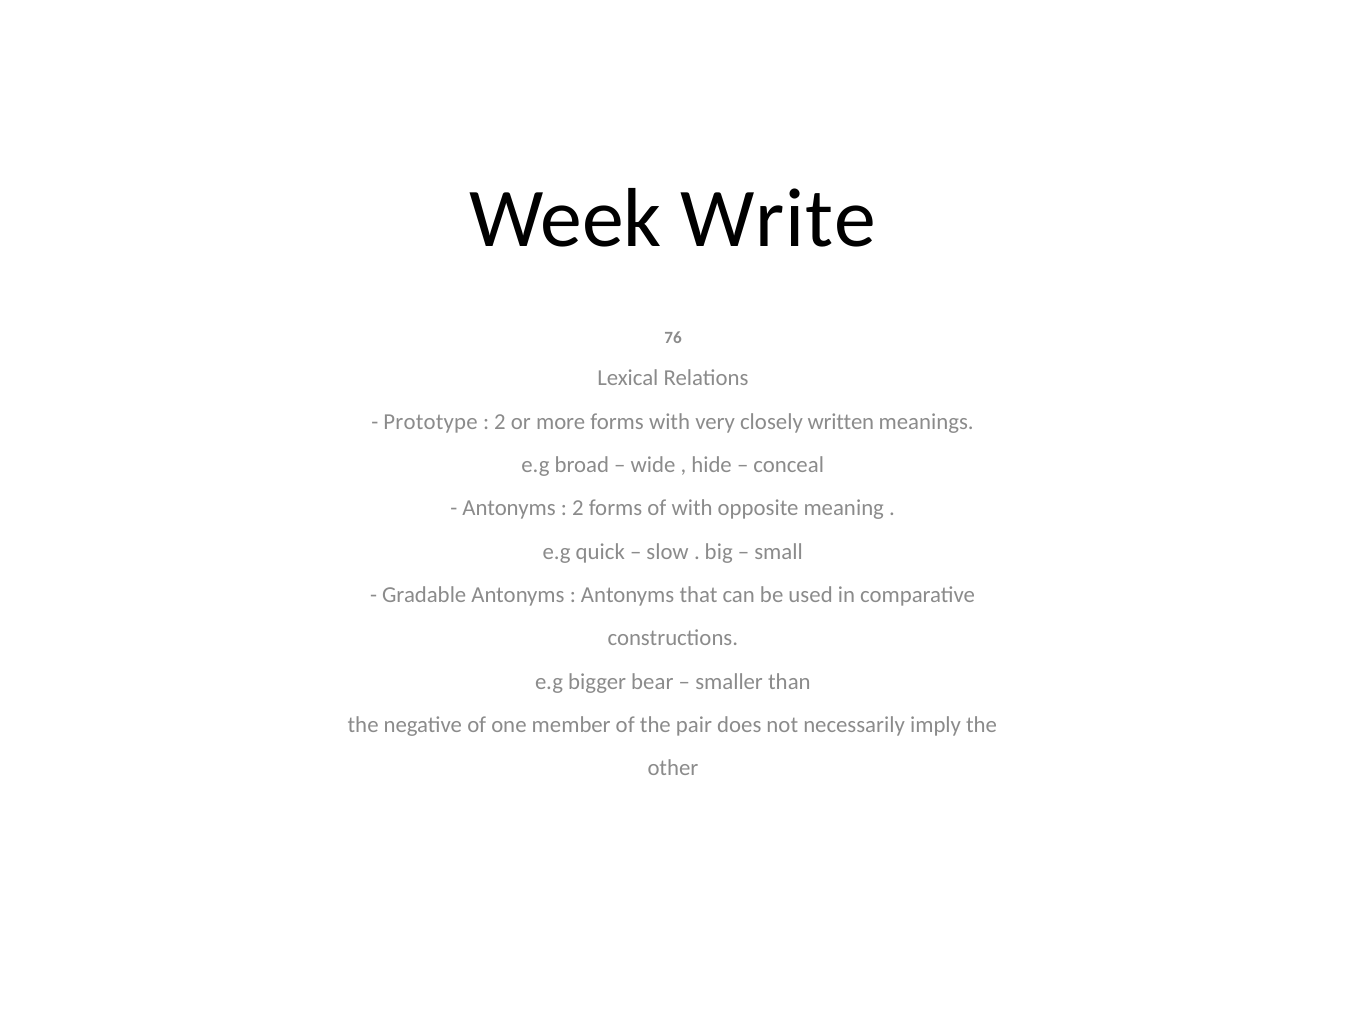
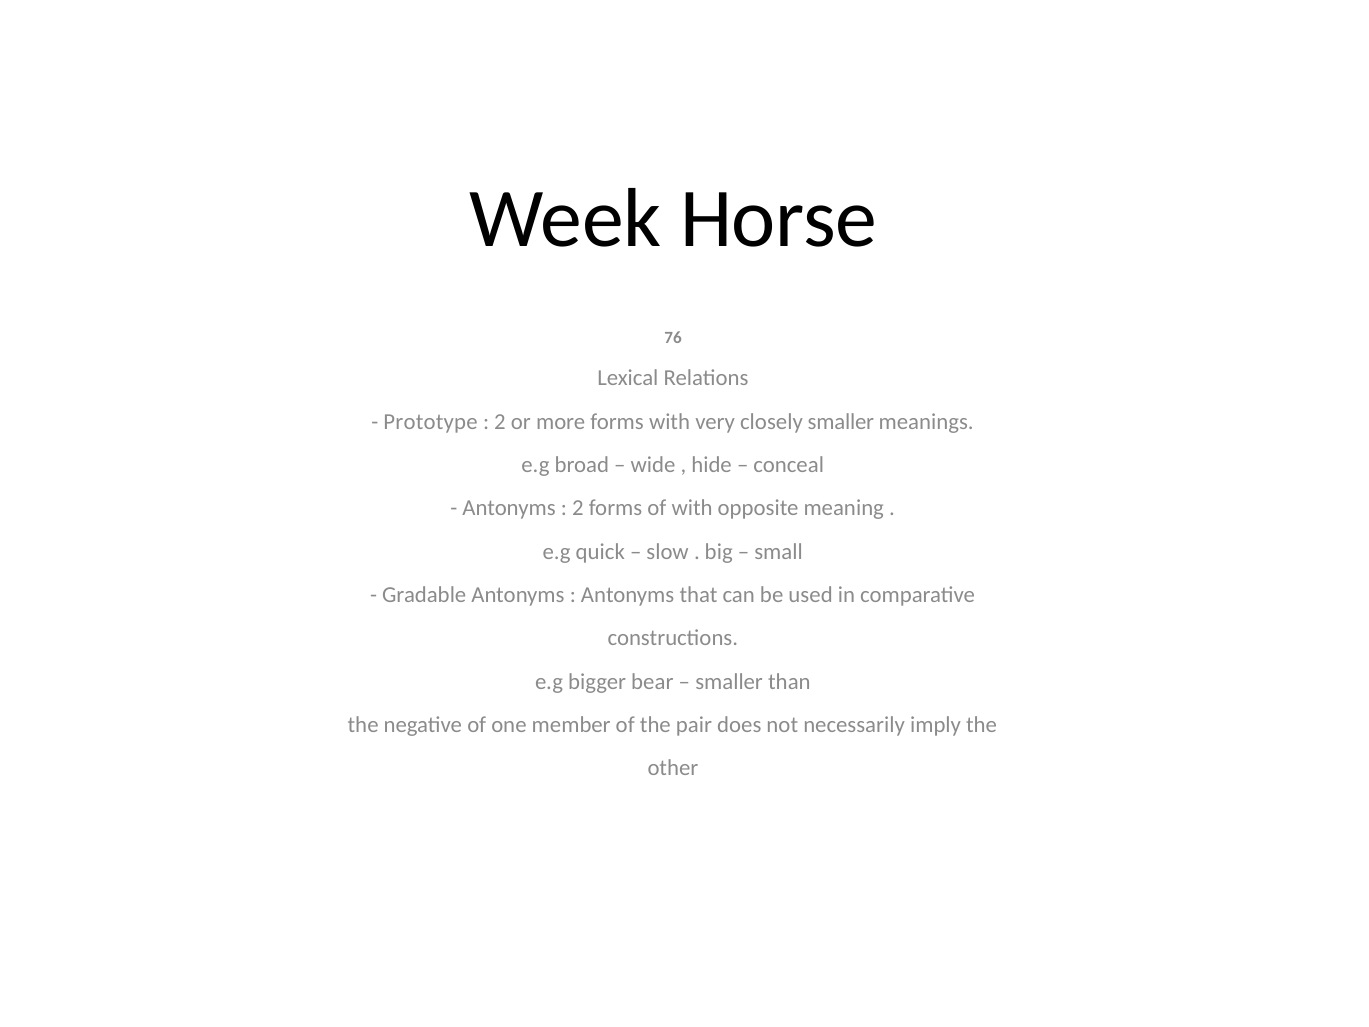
Write: Write -> Horse
closely written: written -> smaller
